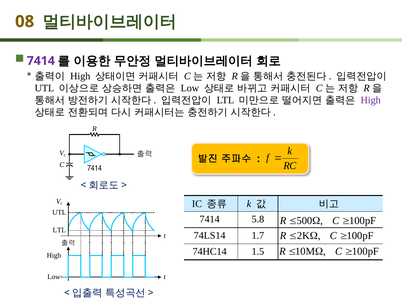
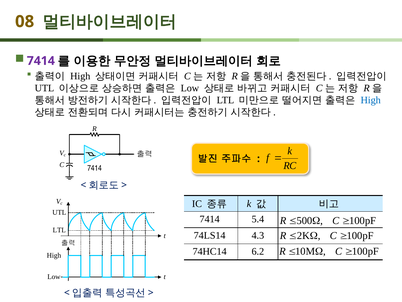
High at (371, 100) colour: purple -> blue
5.8: 5.8 -> 5.4
1.7: 1.7 -> 4.3
1.5: 1.5 -> 6.2
